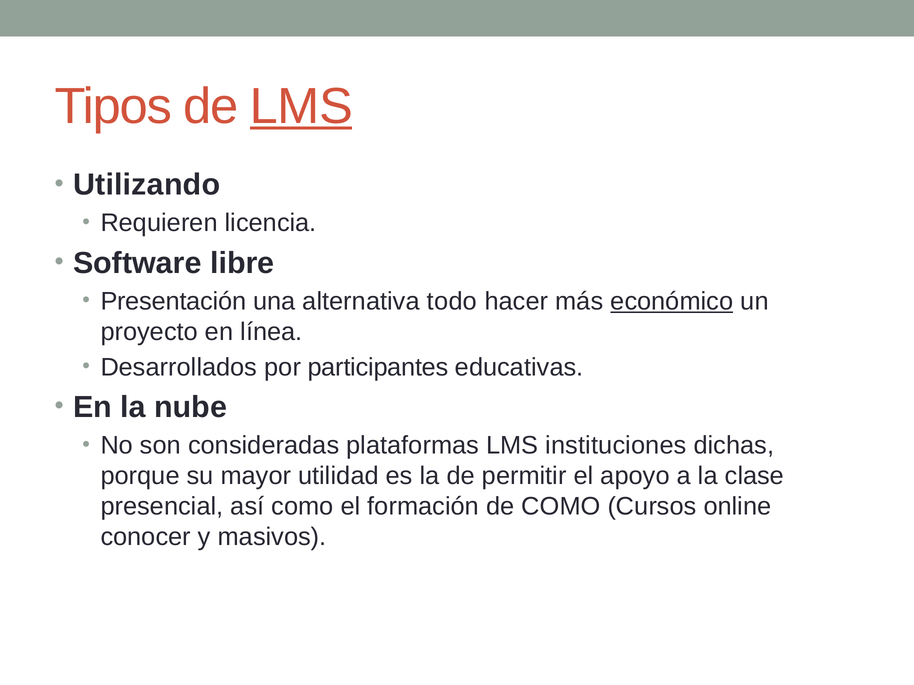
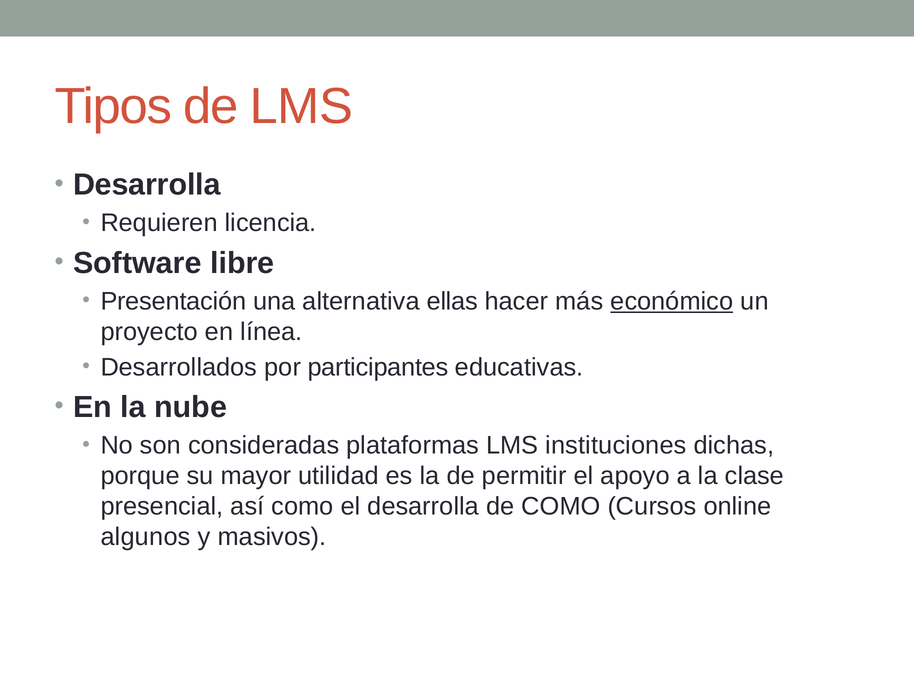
LMS at (301, 106) underline: present -> none
Utilizando at (147, 185): Utilizando -> Desarrolla
todo: todo -> ellas
el formación: formación -> desarrolla
conocer: conocer -> algunos
